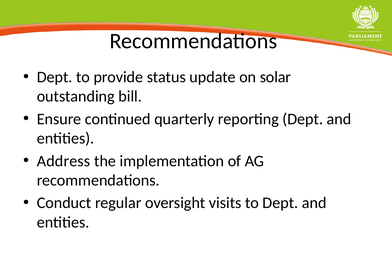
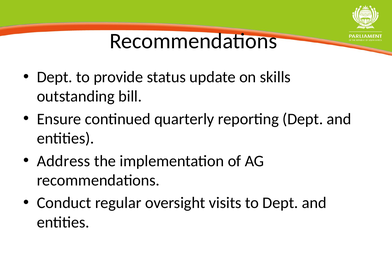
solar: solar -> skills
